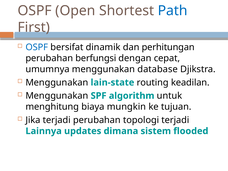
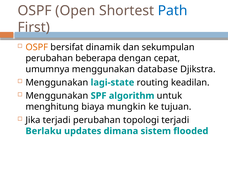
OSPF at (37, 47) colour: blue -> orange
perhitungan: perhitungan -> sekumpulan
berfungsi: berfungsi -> beberapa
lain-state: lain-state -> lagi-state
Lainnya: Lainnya -> Berlaku
